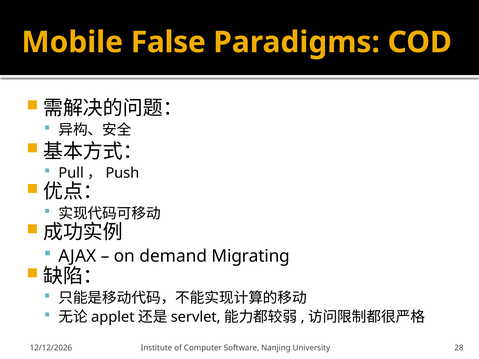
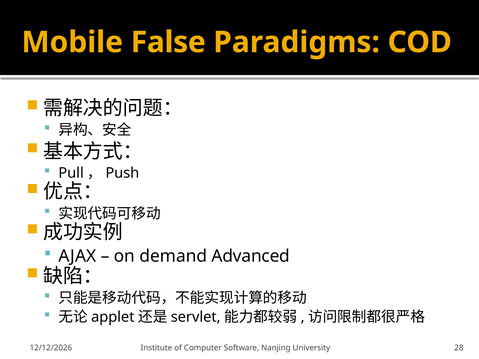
Migrating: Migrating -> Advanced
